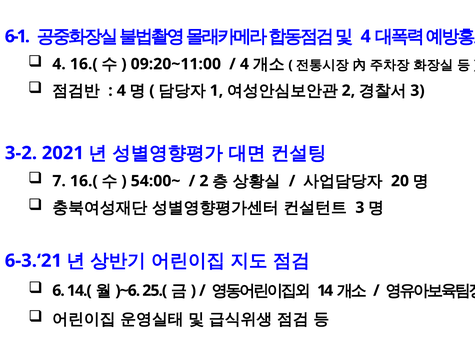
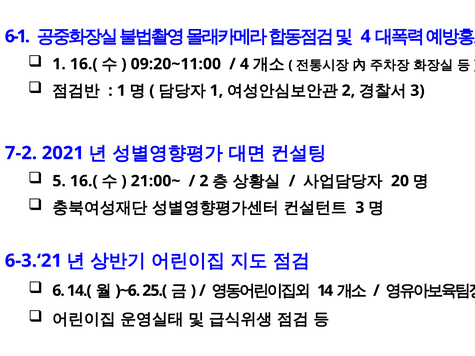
4 at (59, 64): 4 -> 1
4 at (121, 91): 4 -> 1
3-2: 3-2 -> 7-2
7: 7 -> 5
54:00~: 54:00~ -> 21:00~
